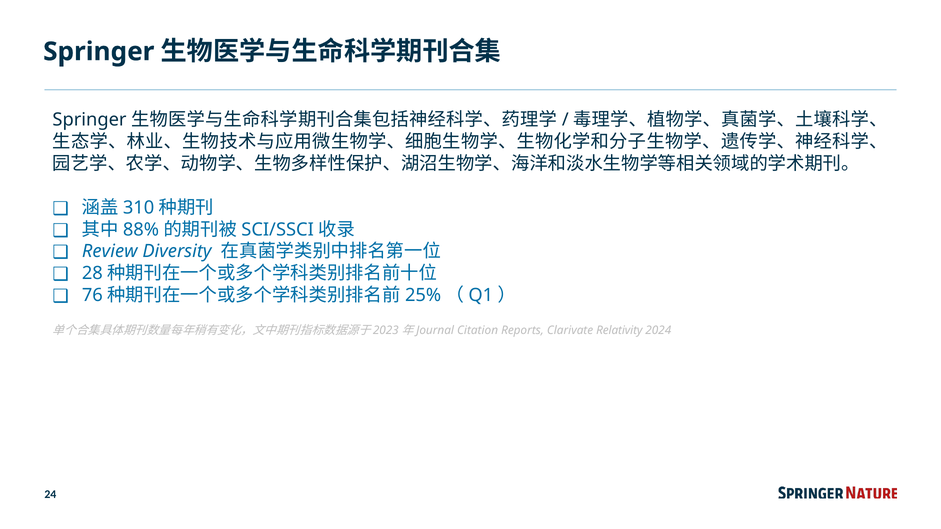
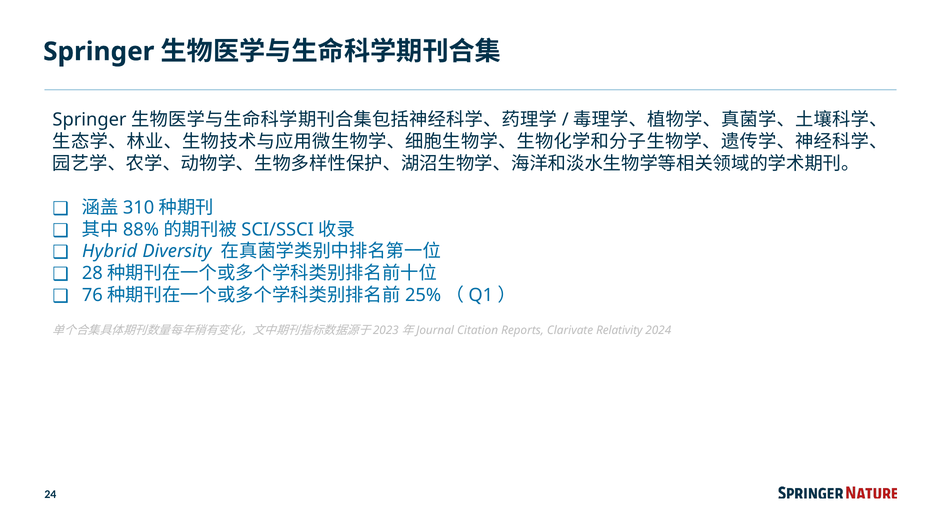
Review: Review -> Hybrid
